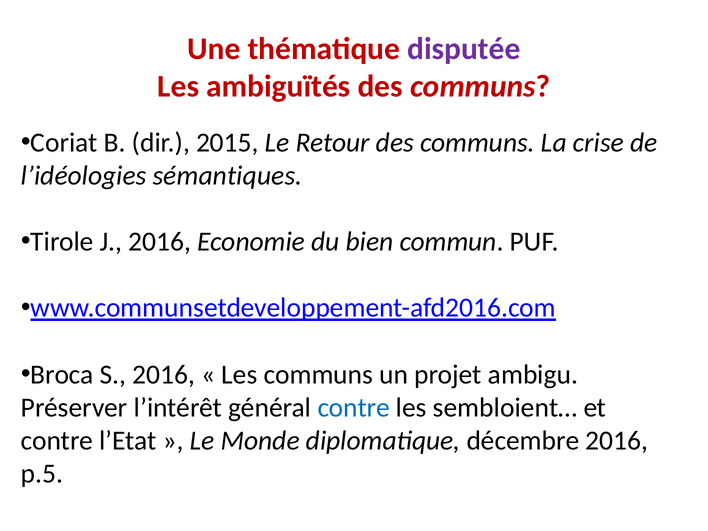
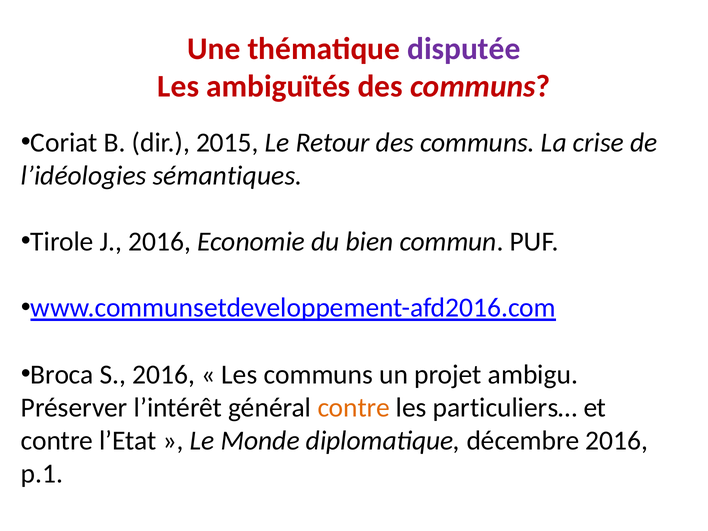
contre at (354, 408) colour: blue -> orange
sembloient…: sembloient… -> particuliers…
p.5: p.5 -> p.1
